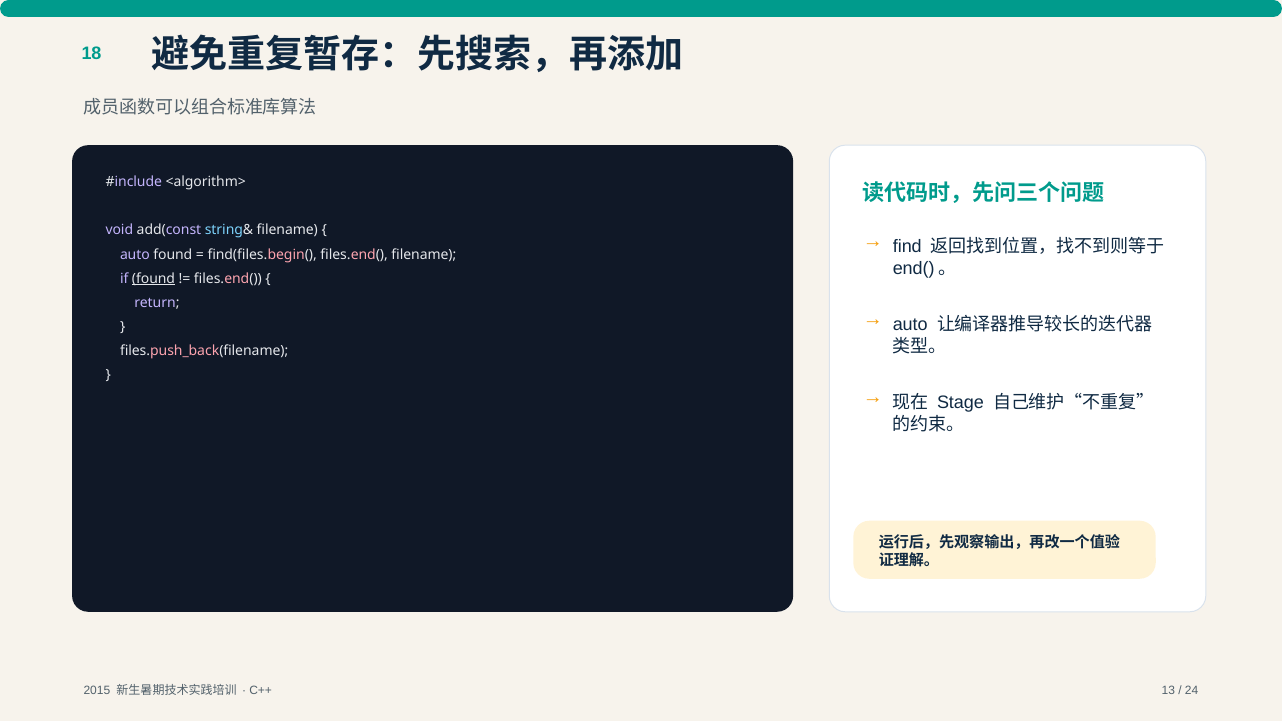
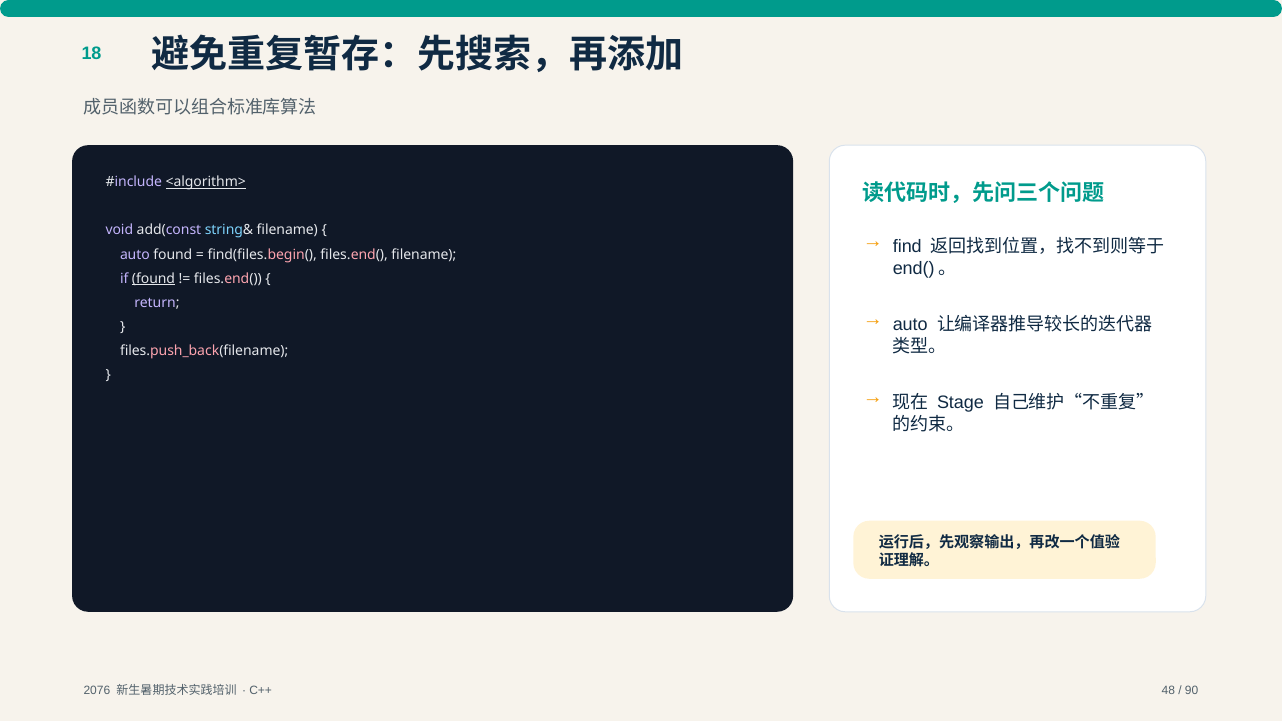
<algorithm> underline: none -> present
2015: 2015 -> 2076
13: 13 -> 48
24: 24 -> 90
